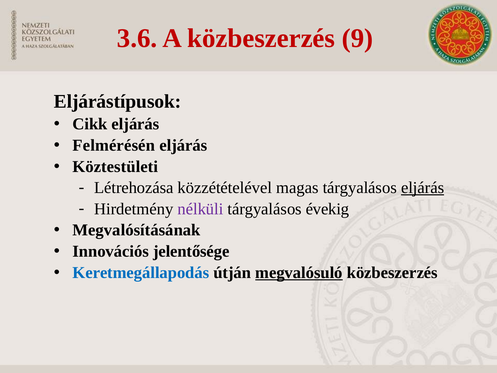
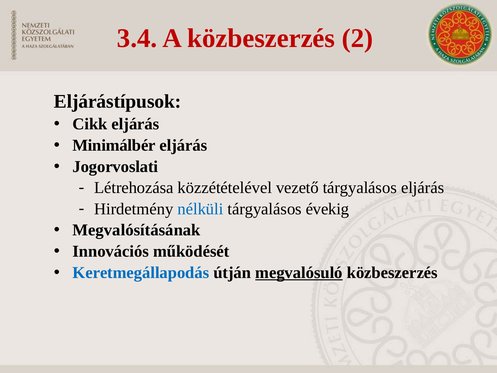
3.6: 3.6 -> 3.4
9: 9 -> 2
Felmérésén: Felmérésén -> Minimálbér
Köztestületi: Köztestületi -> Jogorvoslati
magas: magas -> vezető
eljárás at (423, 188) underline: present -> none
nélküli colour: purple -> blue
jelentősége: jelentősége -> működését
